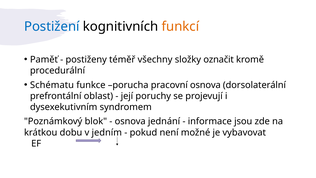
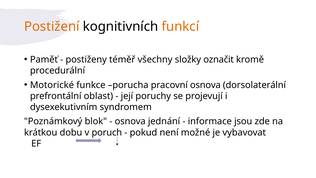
Postižení colour: blue -> orange
Schématu: Schématu -> Motorické
jedním: jedním -> poruch
